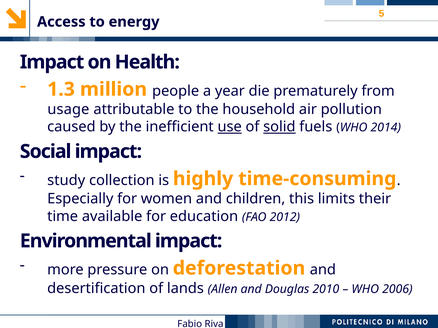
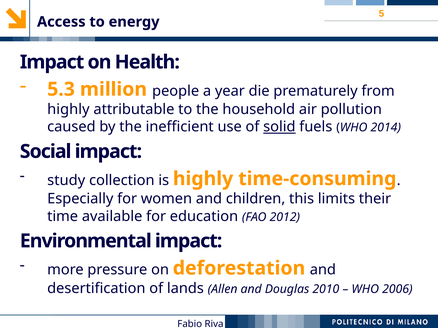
1.3: 1.3 -> 5.3
usage at (68, 110): usage -> highly
use underline: present -> none
